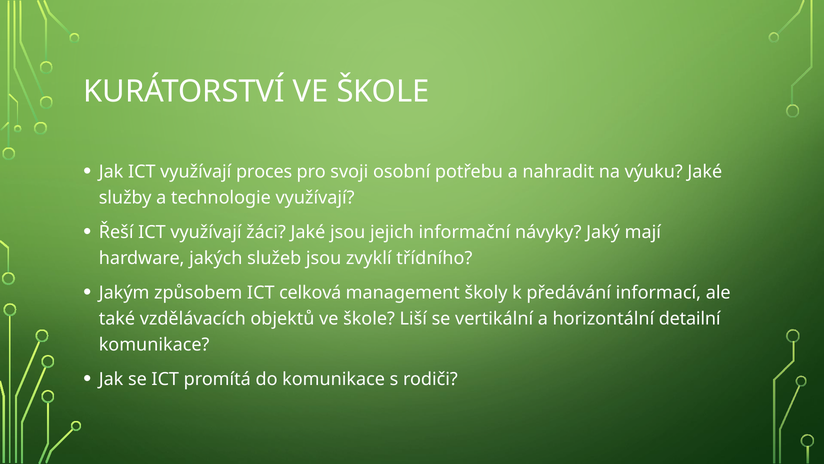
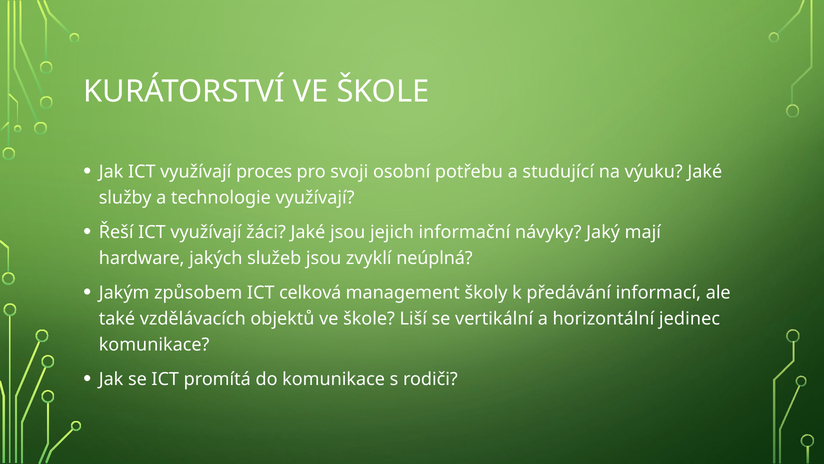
nahradit: nahradit -> studující
třídního: třídního -> neúplná
detailní: detailní -> jedinec
